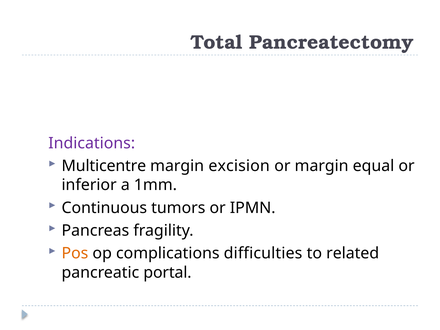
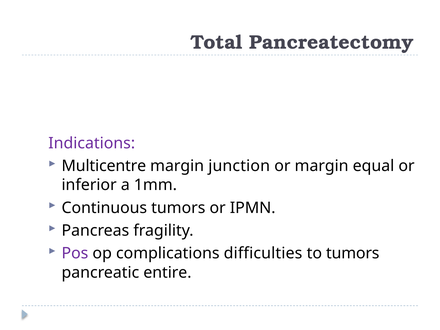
excision: excision -> junction
Pos colour: orange -> purple
to related: related -> tumors
portal: portal -> entire
